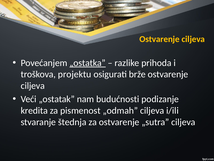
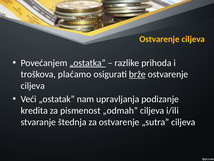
projektu: projektu -> plaćamo
brže underline: none -> present
budućnosti: budućnosti -> upravljanja
